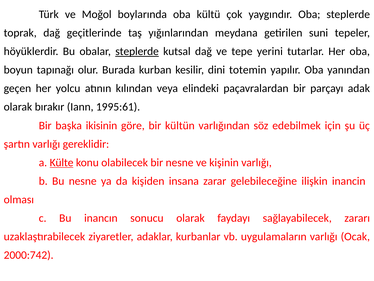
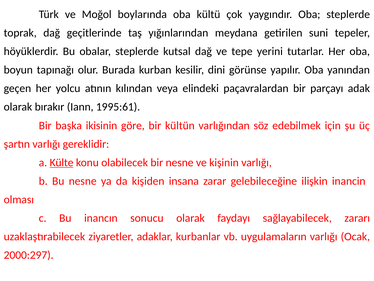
steplerde at (137, 51) underline: present -> none
totemin: totemin -> görünse
2000:742: 2000:742 -> 2000:297
